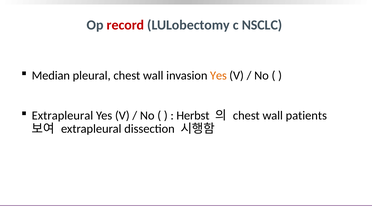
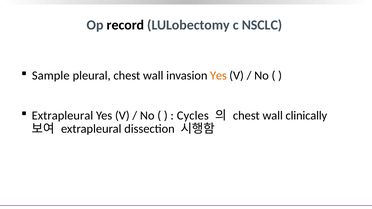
record colour: red -> black
Median: Median -> Sample
Herbst: Herbst -> Cycles
patients: patients -> clinically
